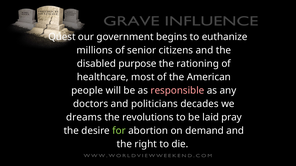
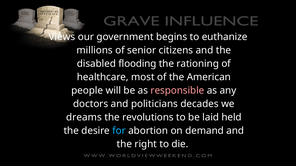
Quest: Quest -> Views
purpose: purpose -> flooding
pray: pray -> held
for colour: light green -> light blue
